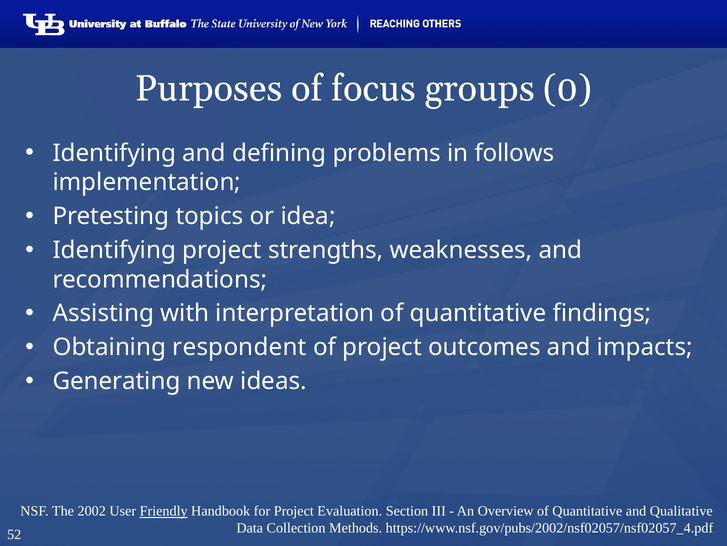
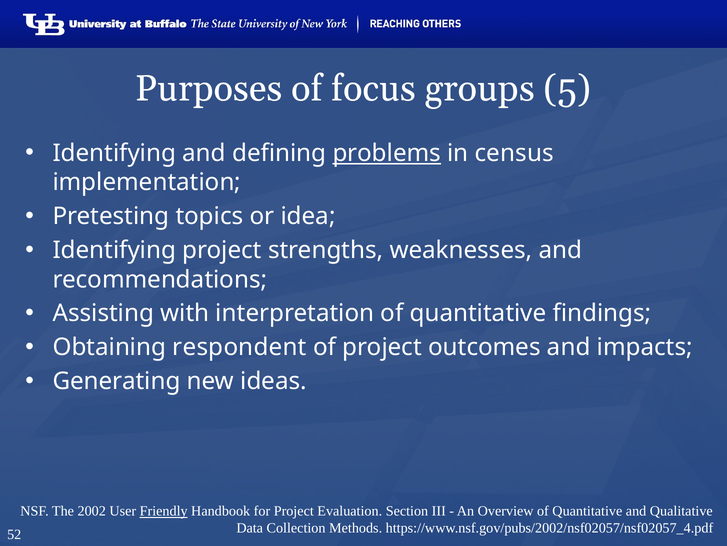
0: 0 -> 5
problems underline: none -> present
follows: follows -> census
